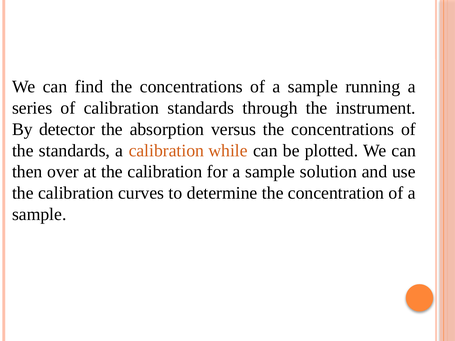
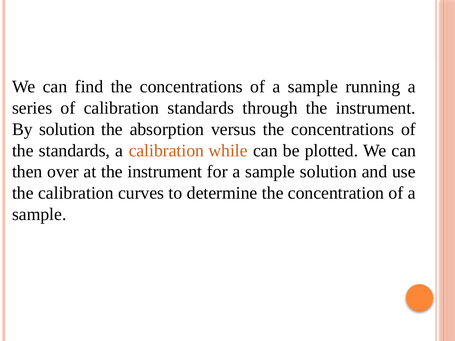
By detector: detector -> solution
at the calibration: calibration -> instrument
